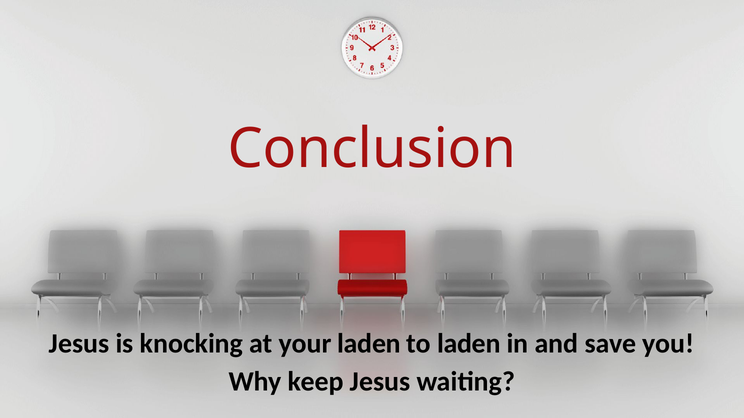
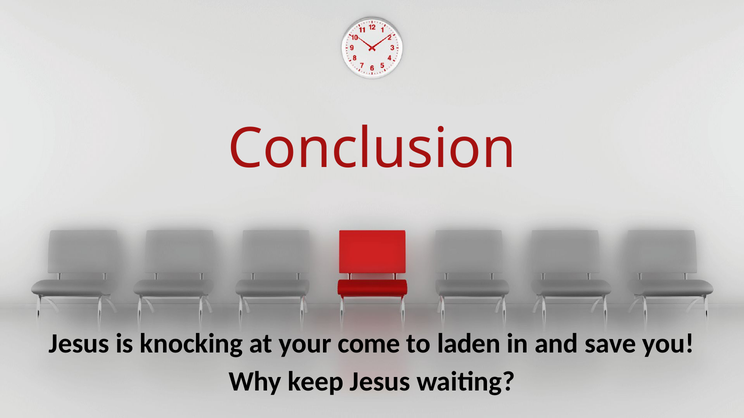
your laden: laden -> come
